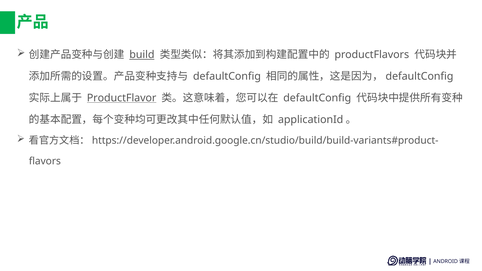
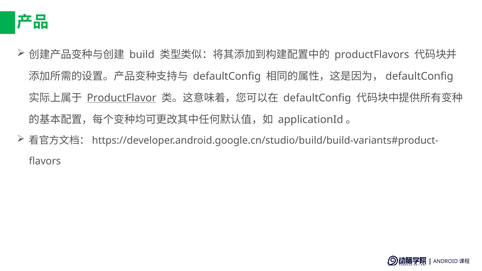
build underline: present -> none
